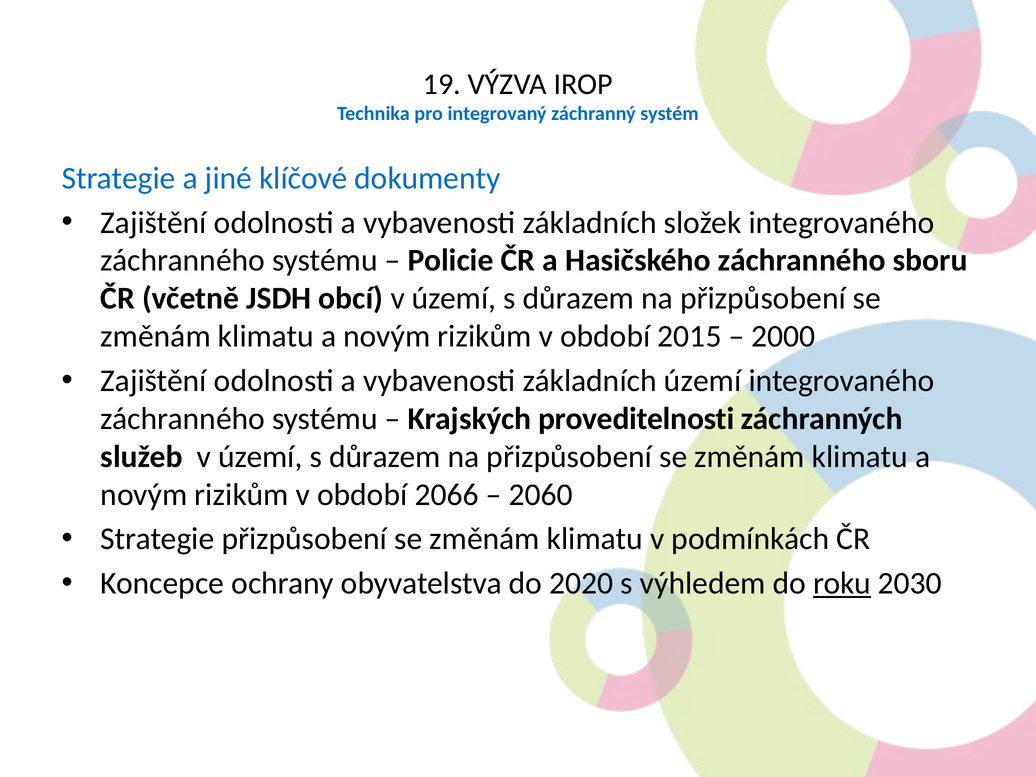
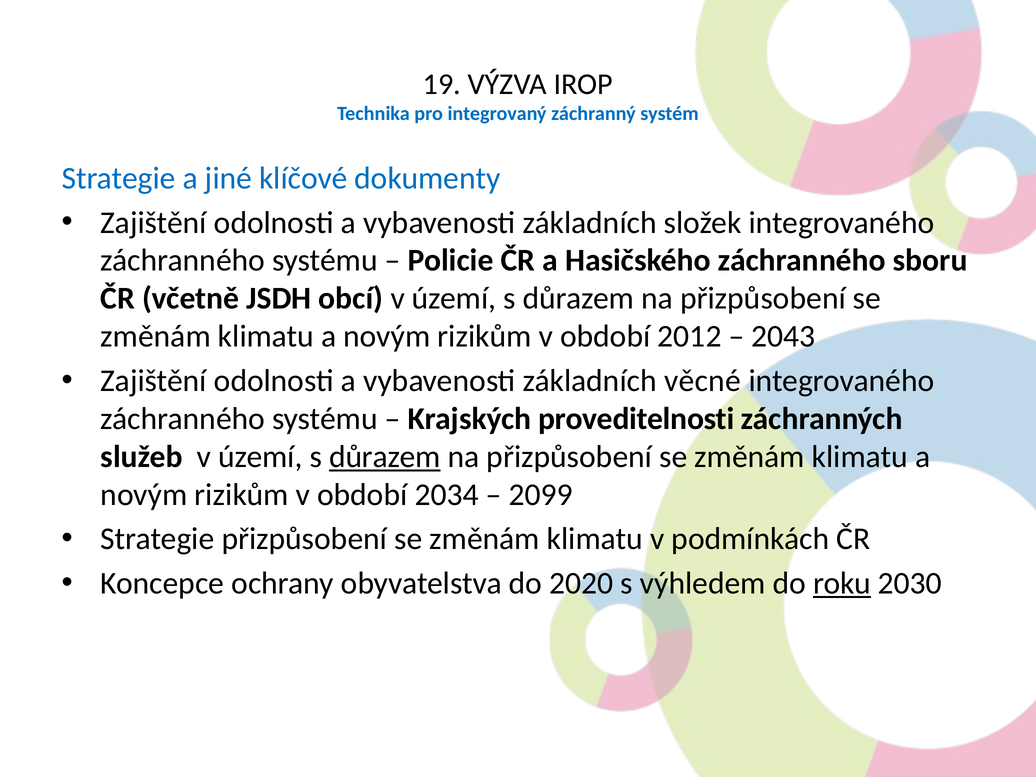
2015: 2015 -> 2012
2000: 2000 -> 2043
základních území: území -> věcné
důrazem at (385, 457) underline: none -> present
2066: 2066 -> 2034
2060: 2060 -> 2099
